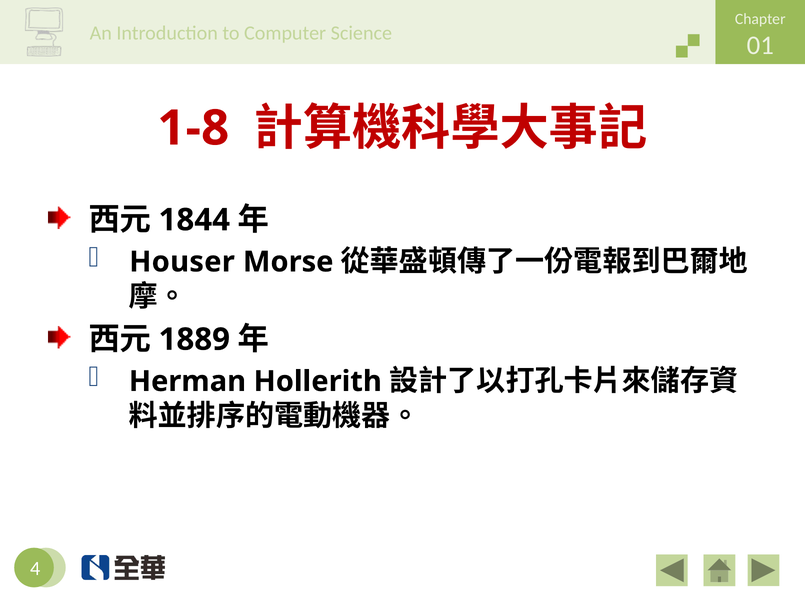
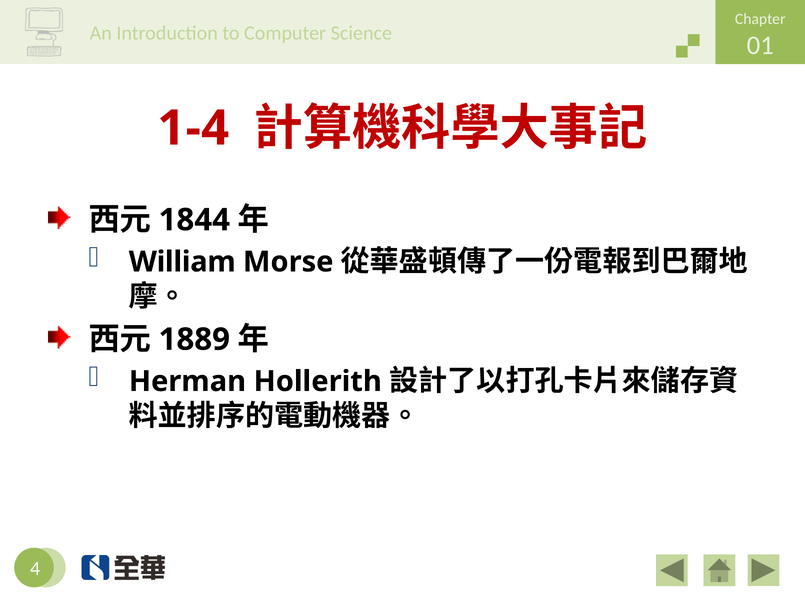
1-8: 1-8 -> 1-4
Houser: Houser -> William
